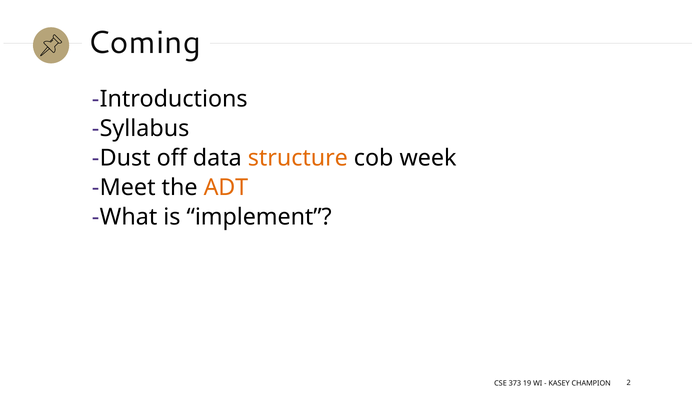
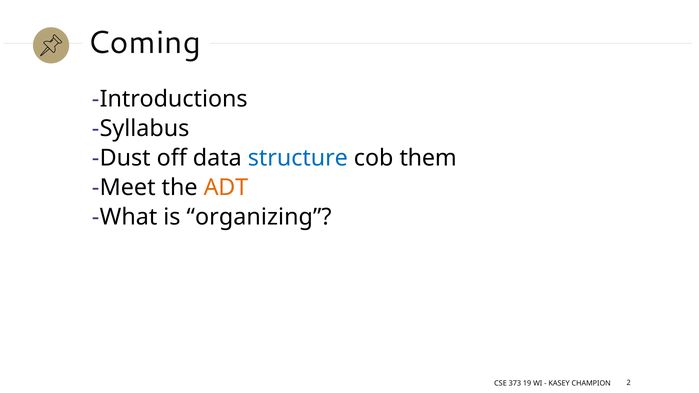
structure colour: orange -> blue
week: week -> them
implement: implement -> organizing
